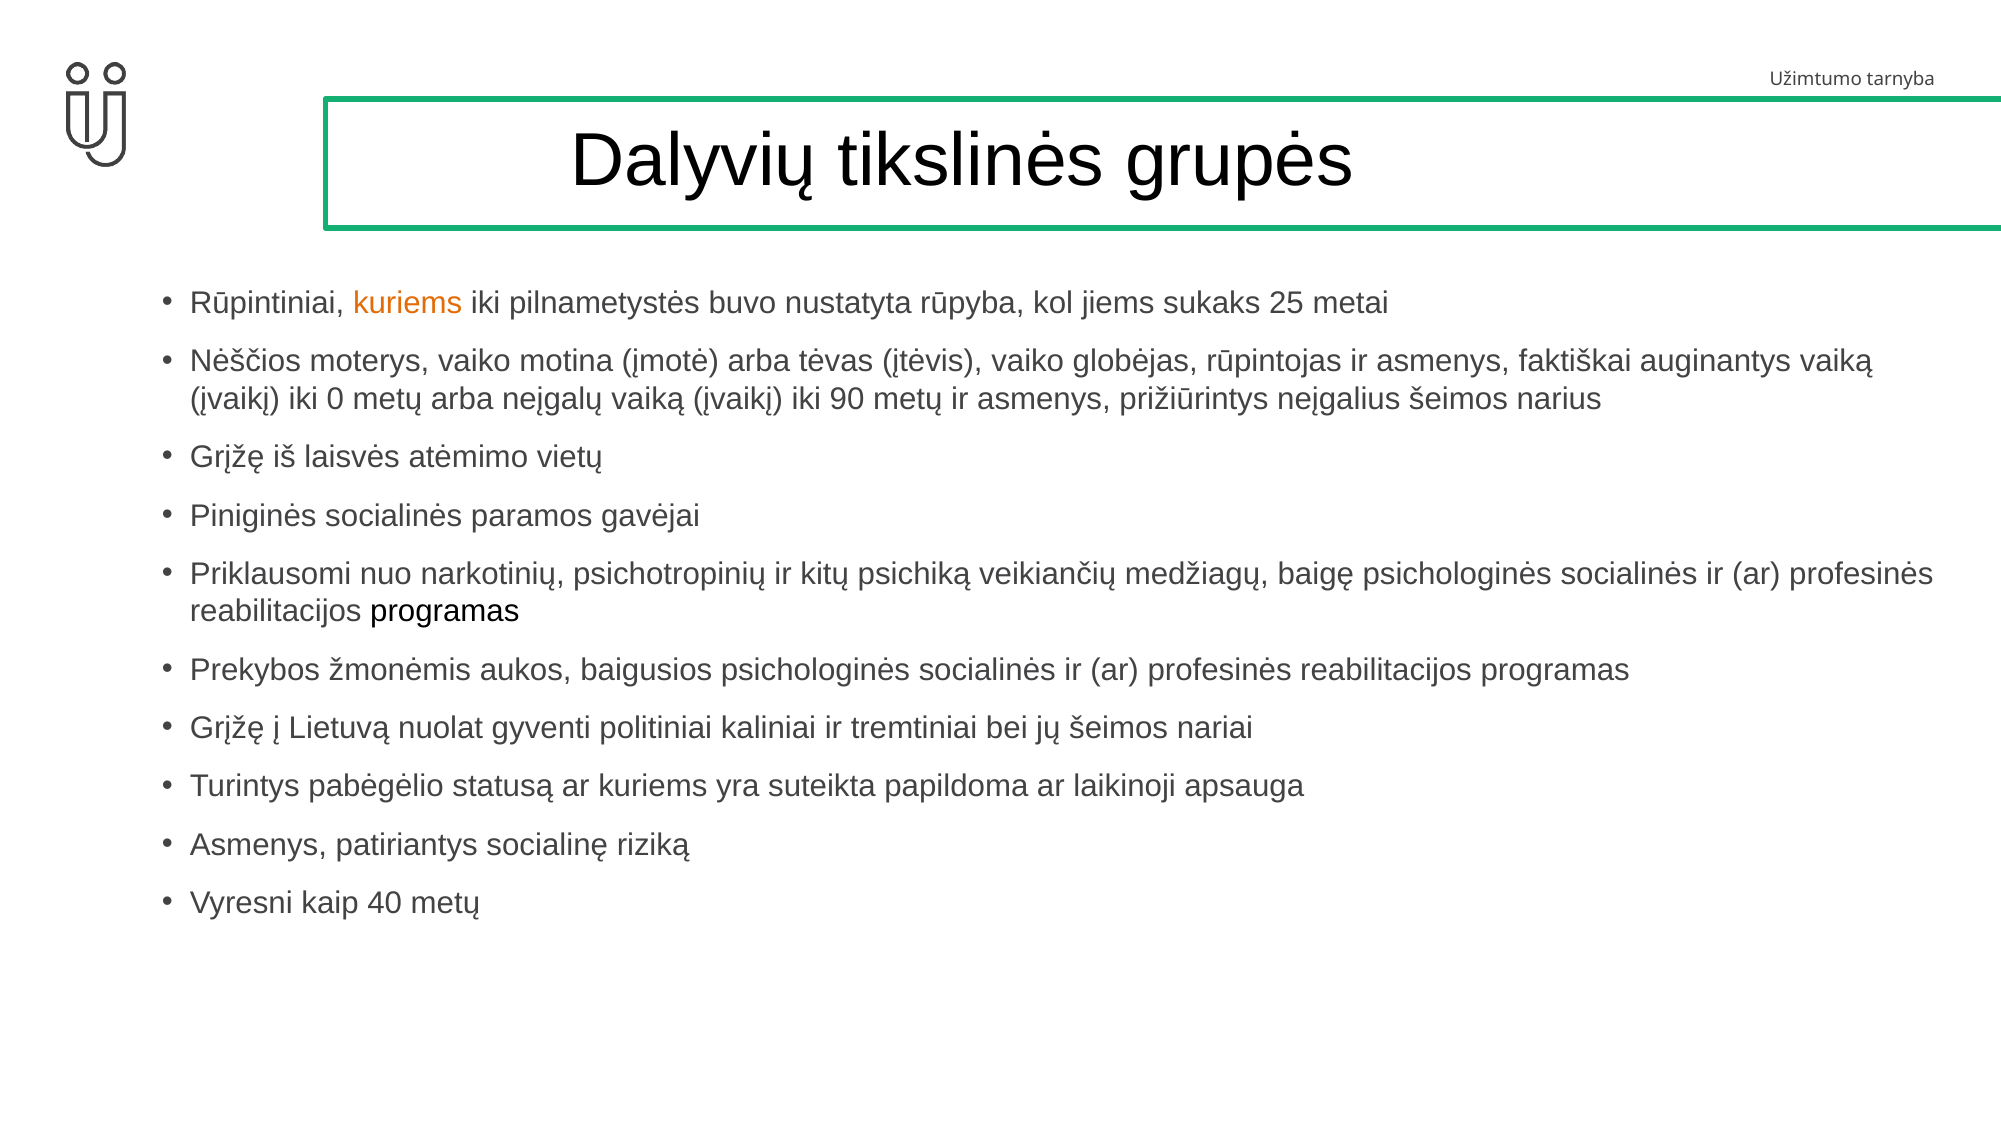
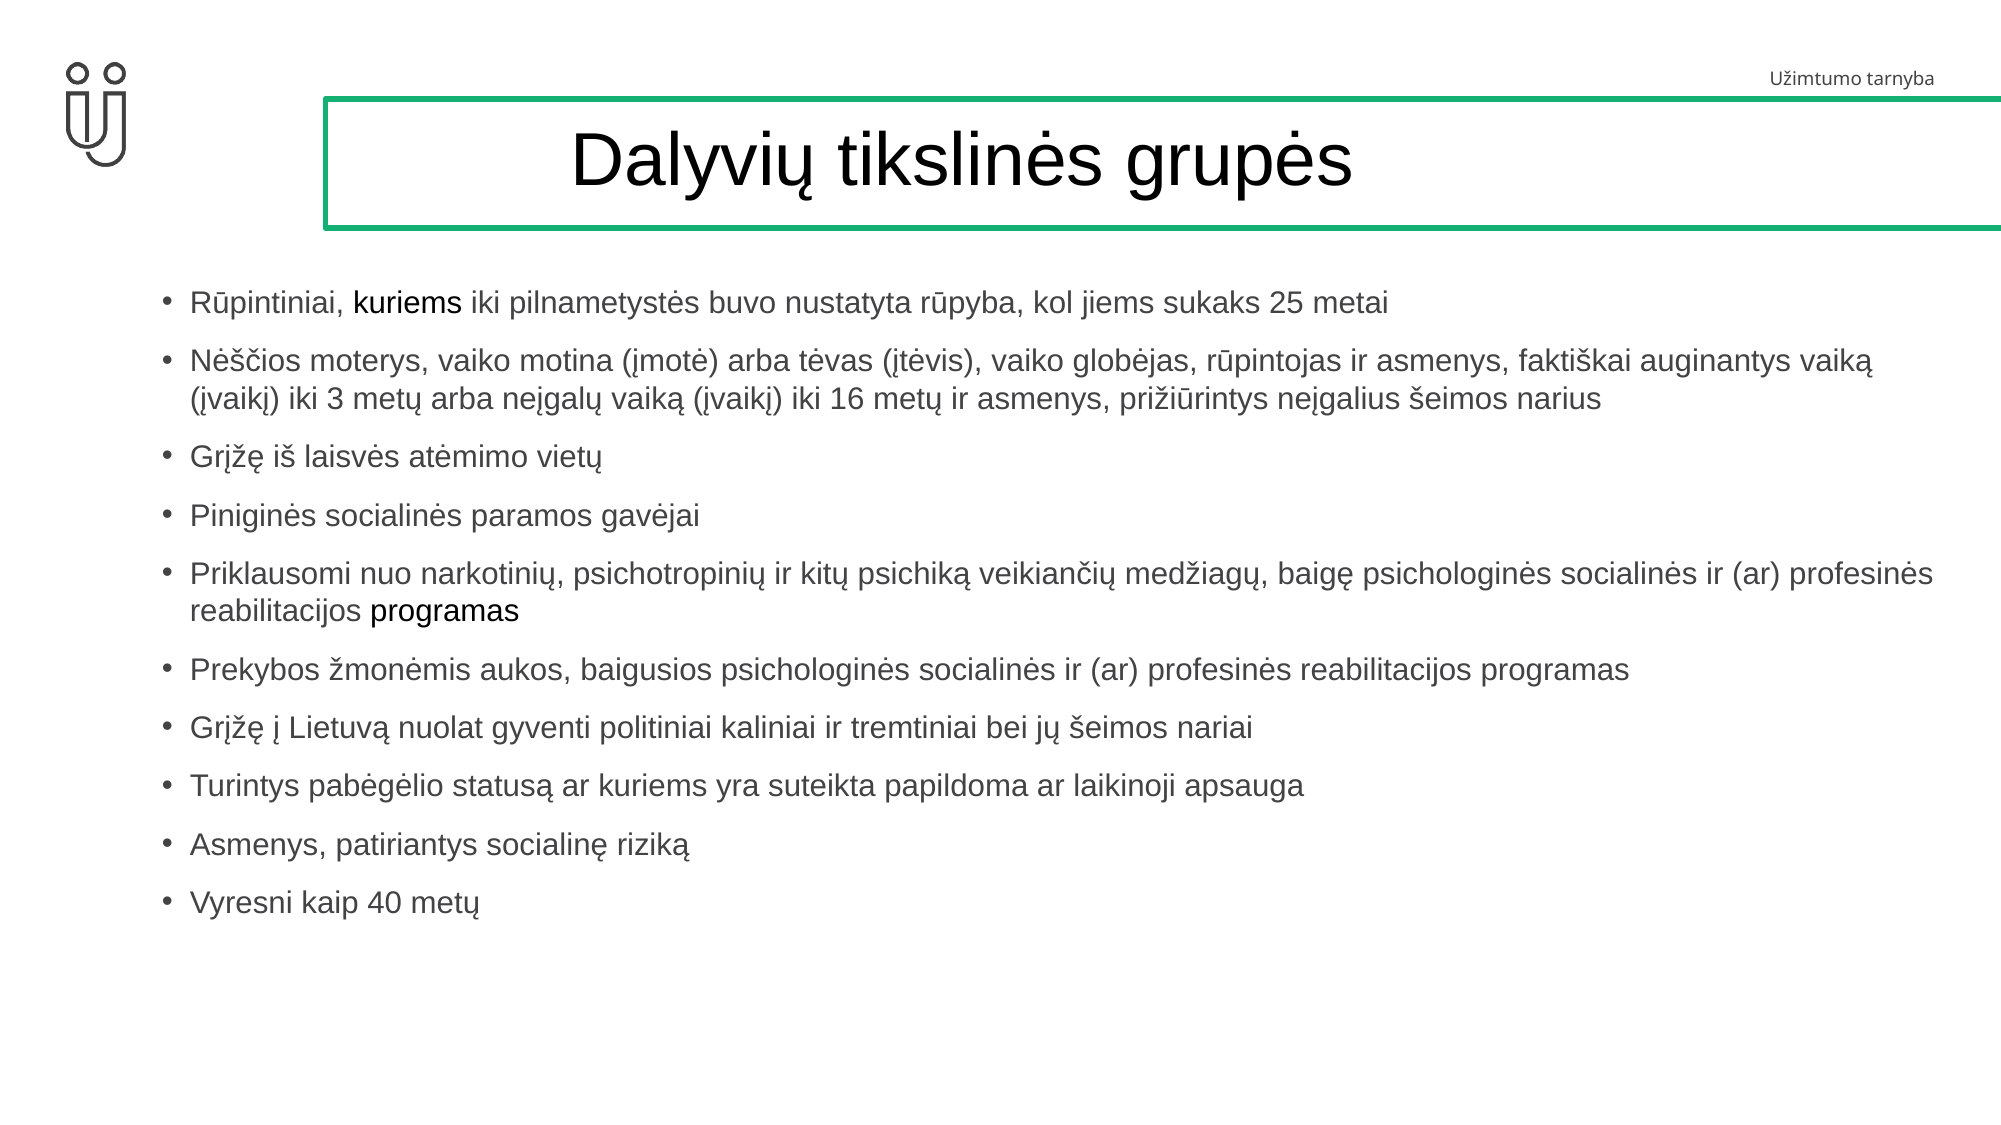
kuriems at (408, 303) colour: orange -> black
0: 0 -> 3
90: 90 -> 16
